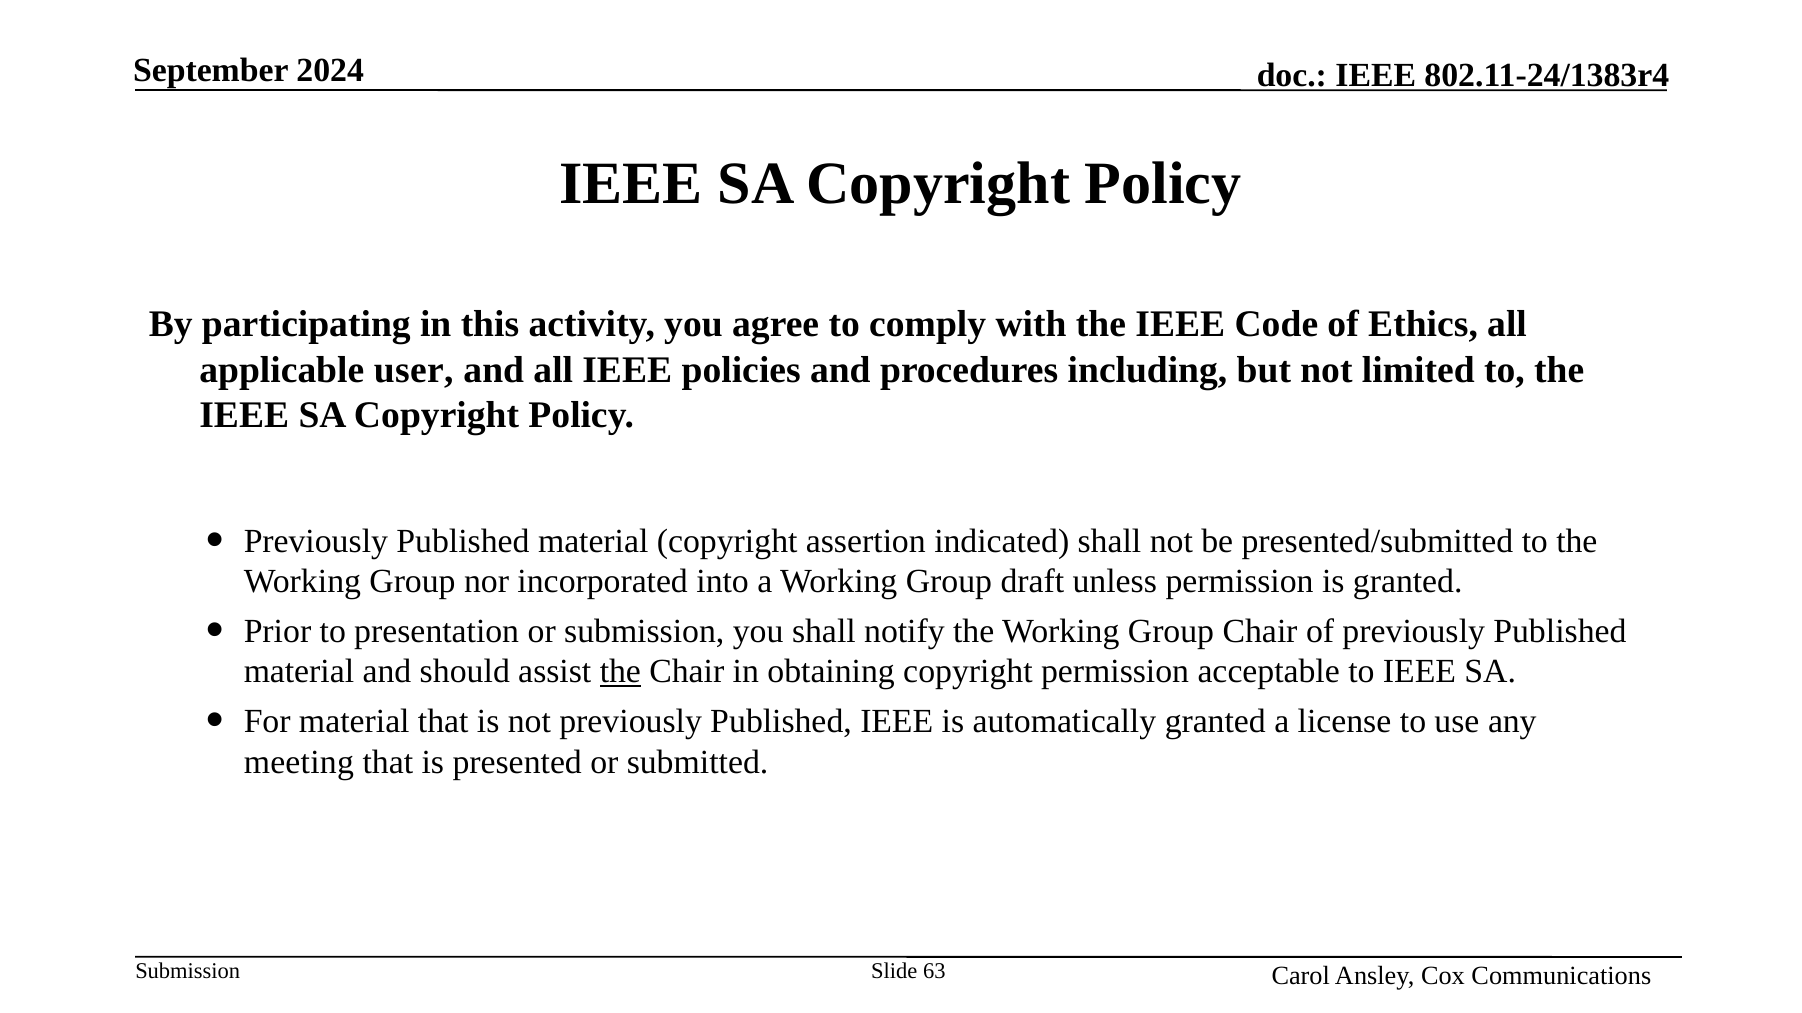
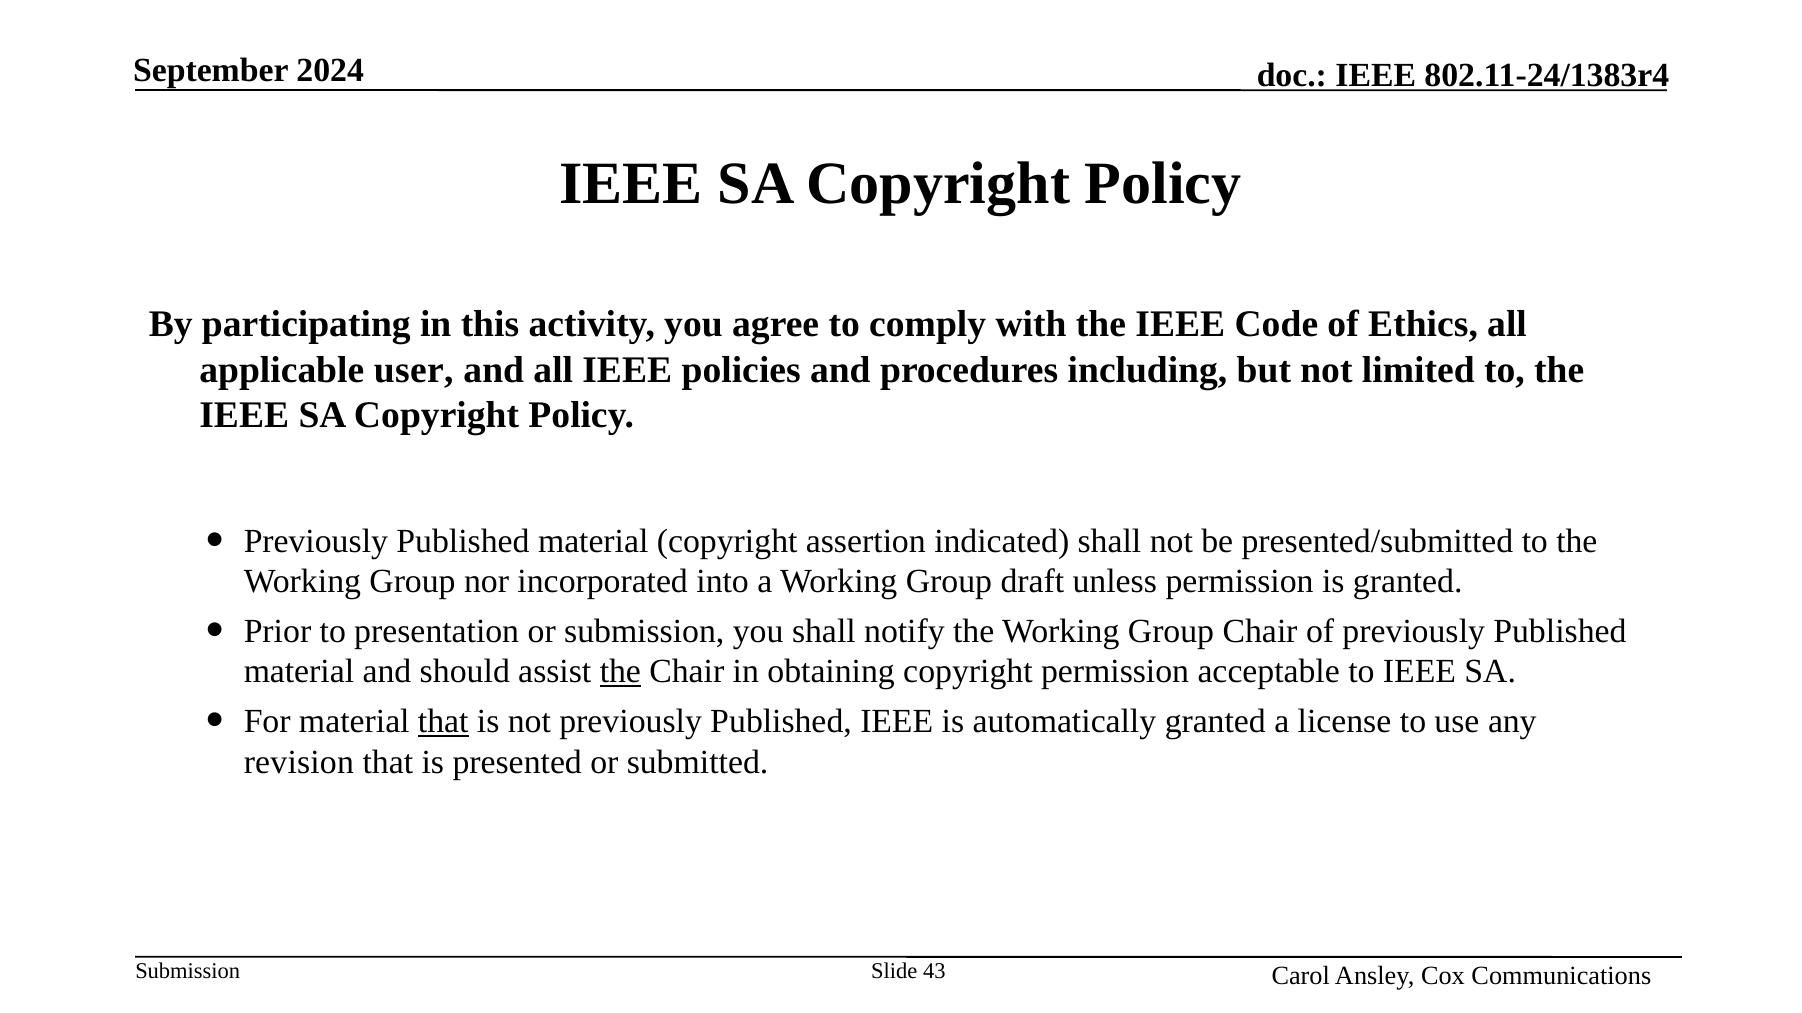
that at (443, 722) underline: none -> present
meeting: meeting -> revision
63: 63 -> 43
